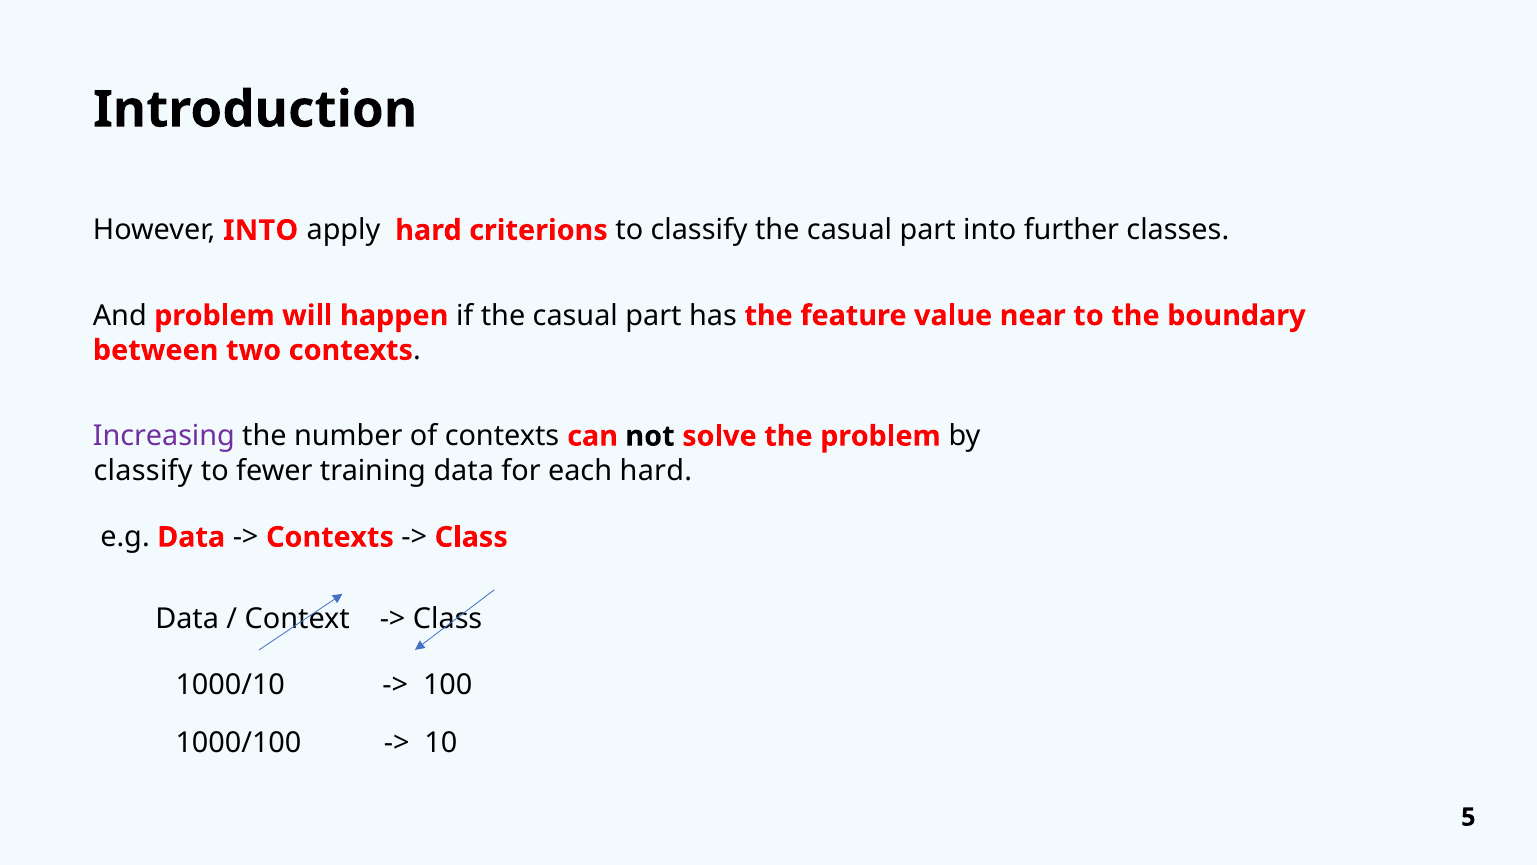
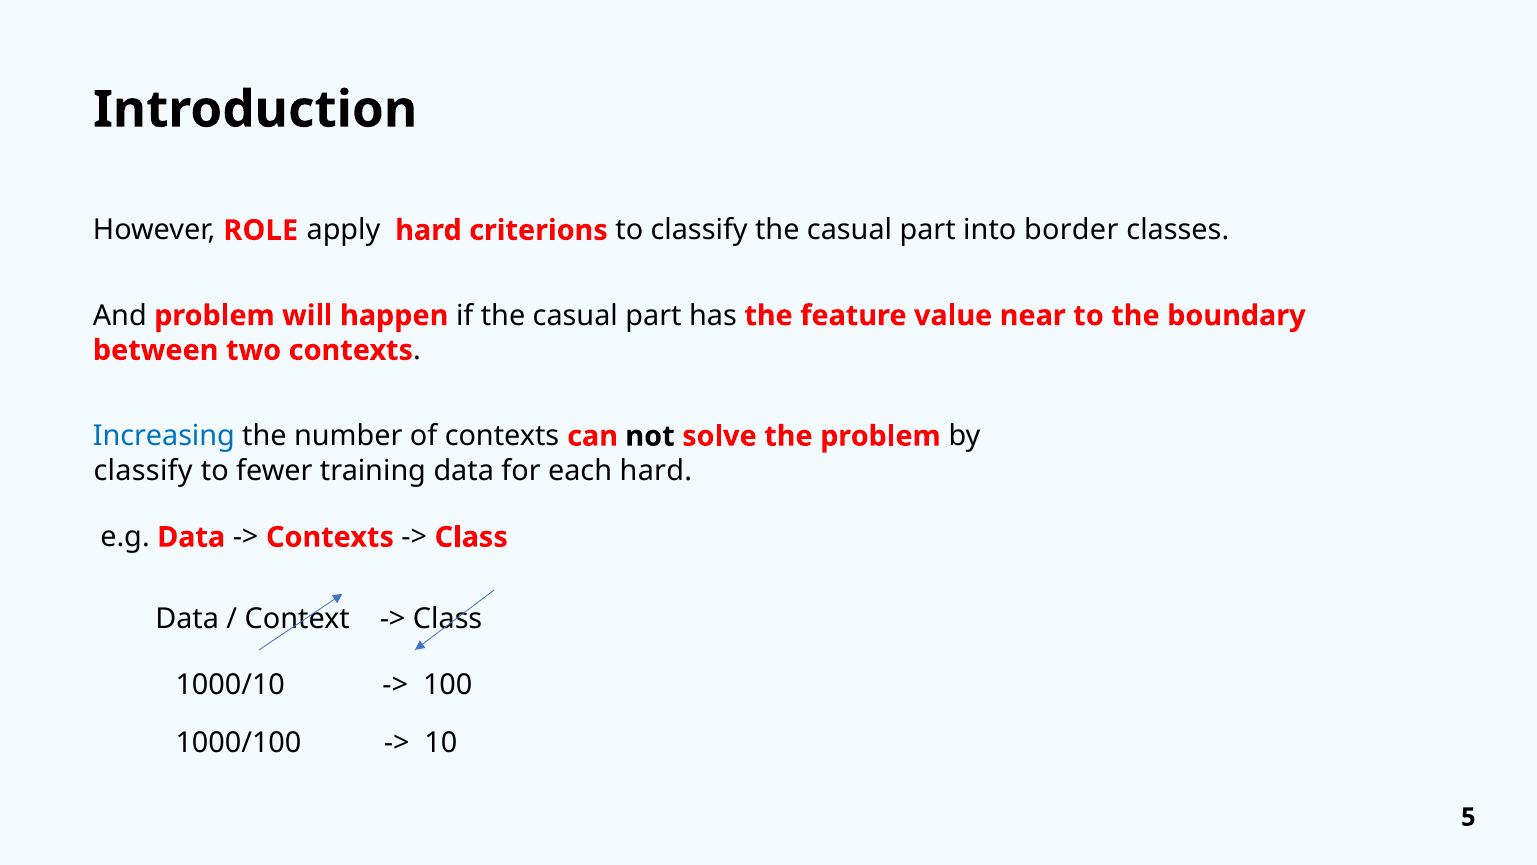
However INTO: INTO -> ROLE
further: further -> border
Increasing colour: purple -> blue
